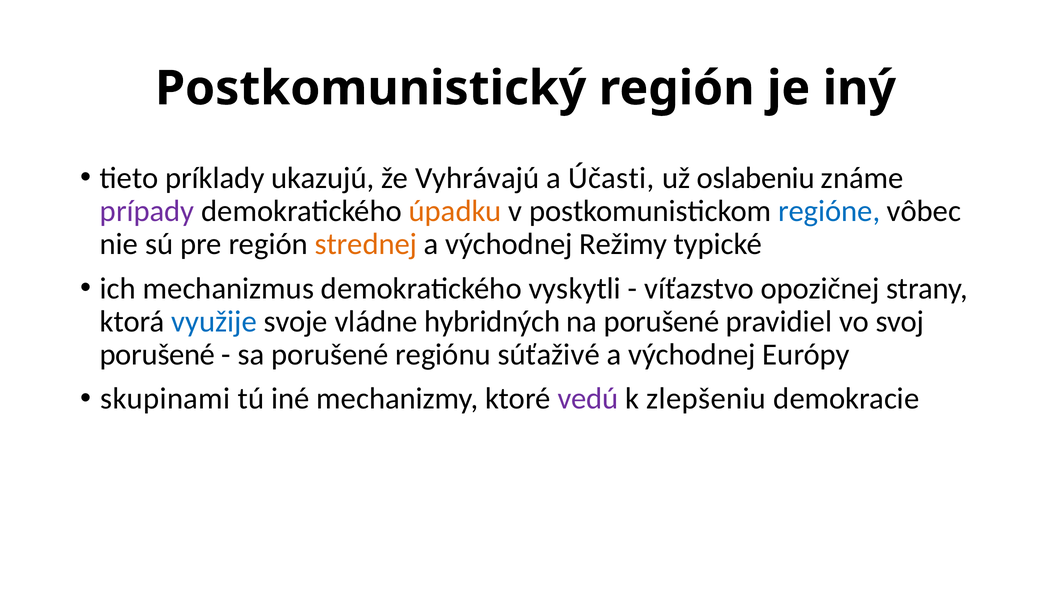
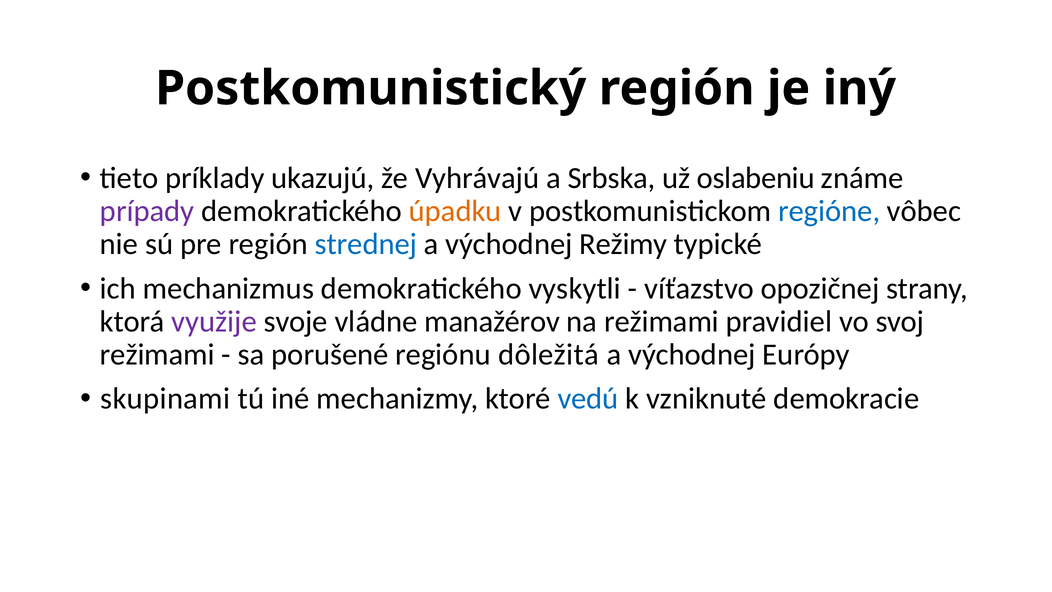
Účasti: Účasti -> Srbska
strednej colour: orange -> blue
využije colour: blue -> purple
hybridných: hybridných -> manažérov
na porušené: porušené -> režimami
porušené at (157, 355): porušené -> režimami
súťaživé: súťaživé -> dôležitá
vedú colour: purple -> blue
zlepšeniu: zlepšeniu -> vzniknuté
